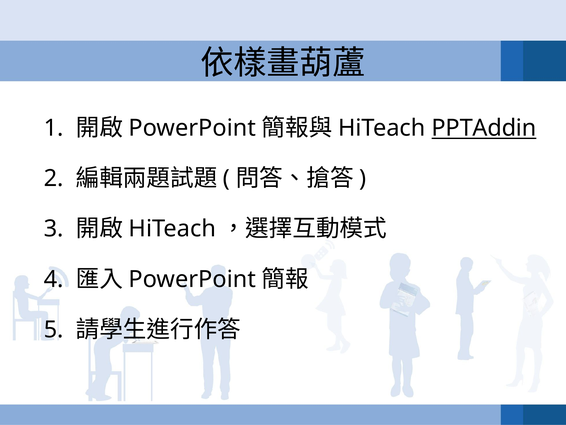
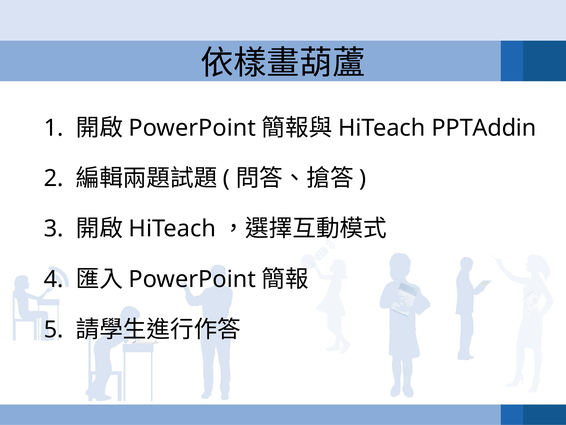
PPTAddin underline: present -> none
